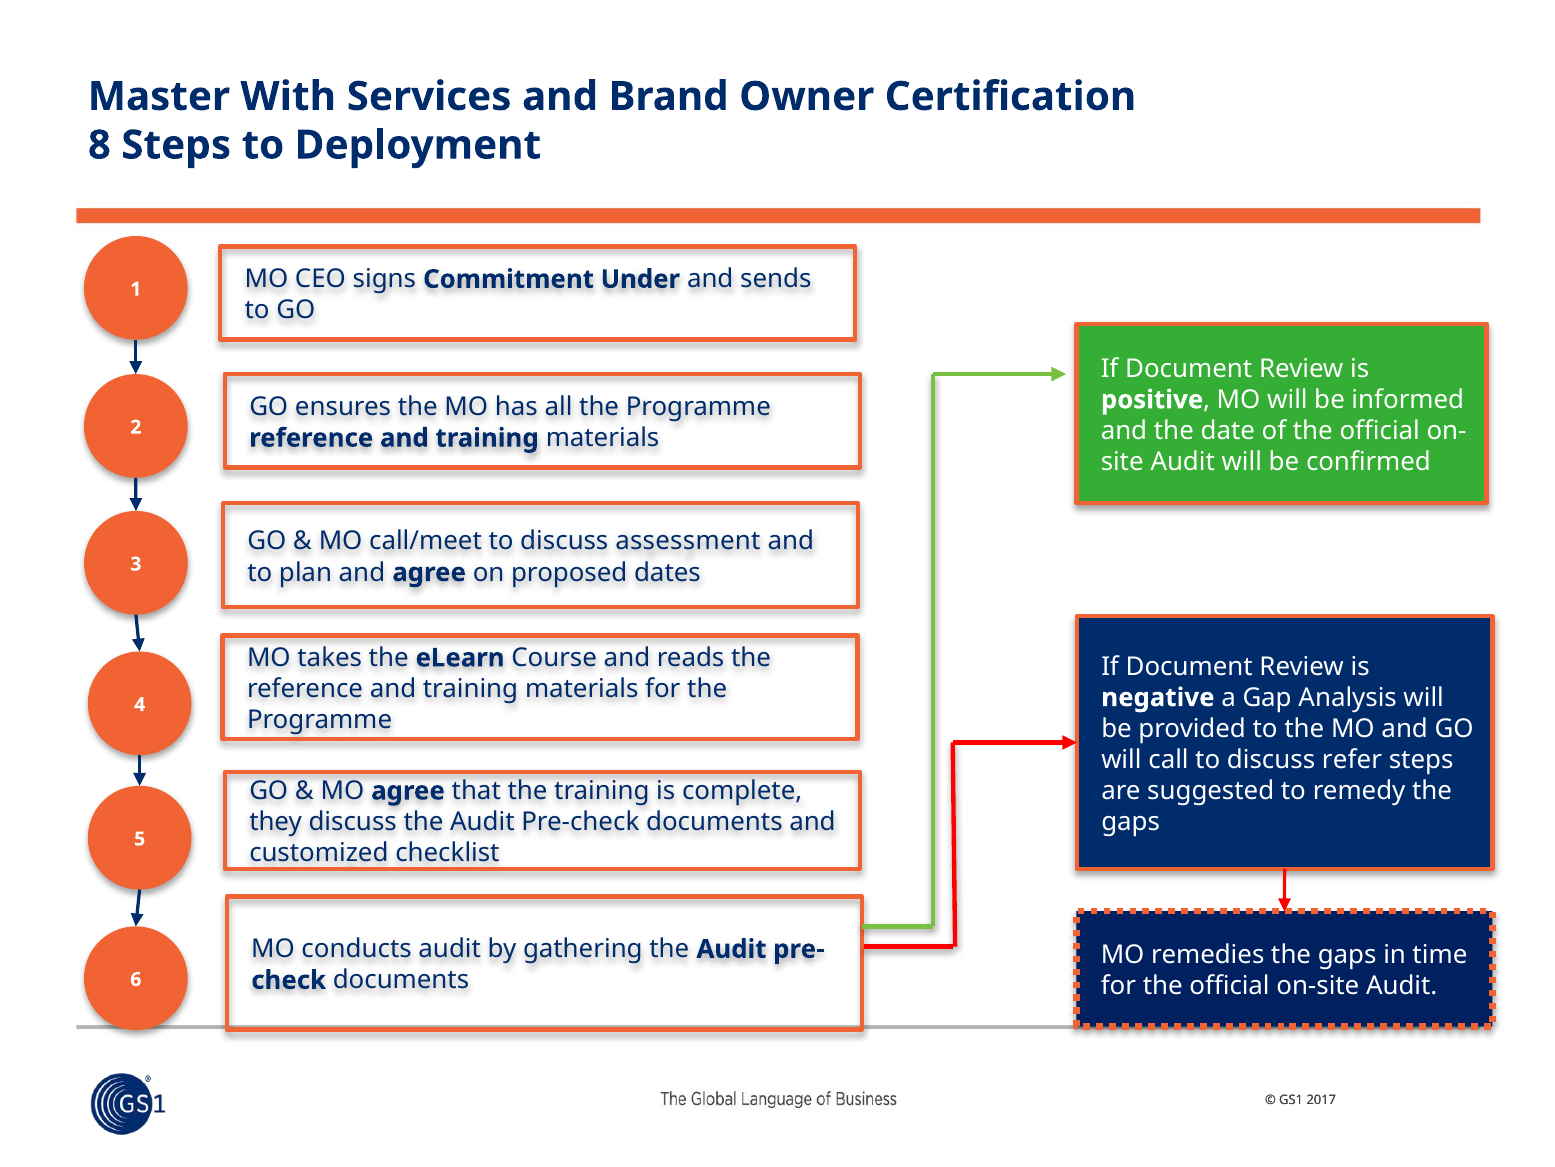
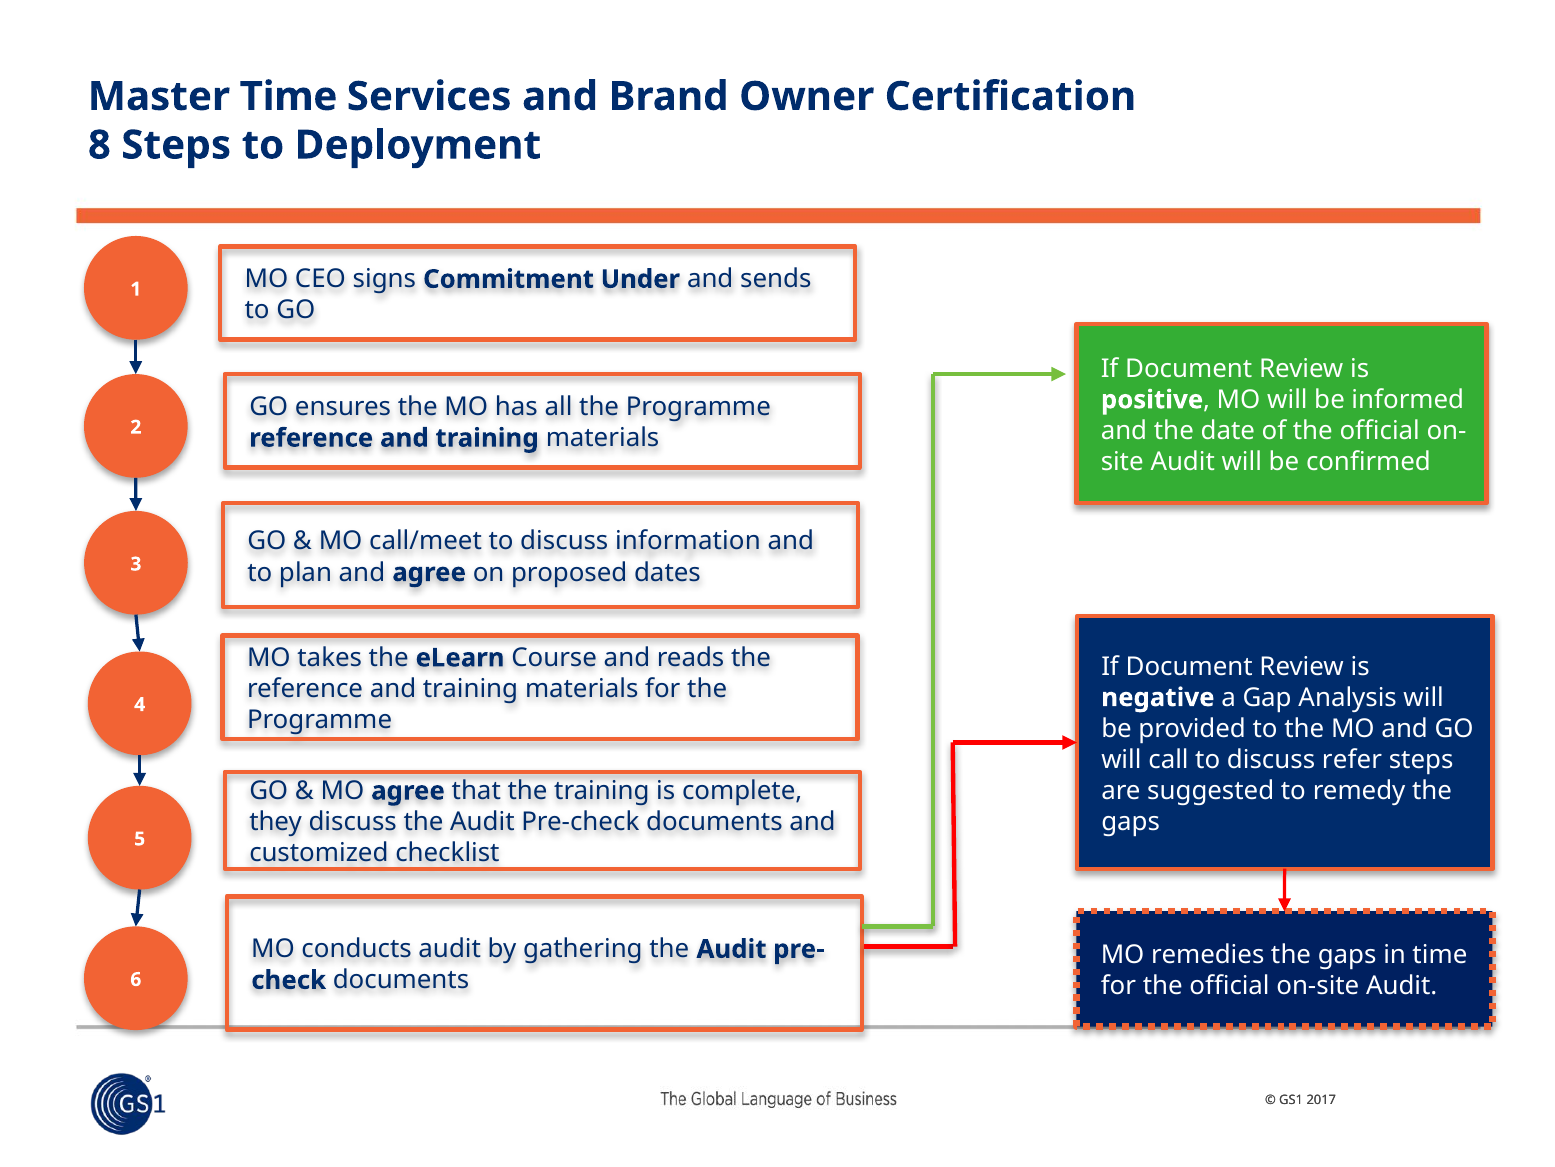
Master With: With -> Time
assessment: assessment -> information
